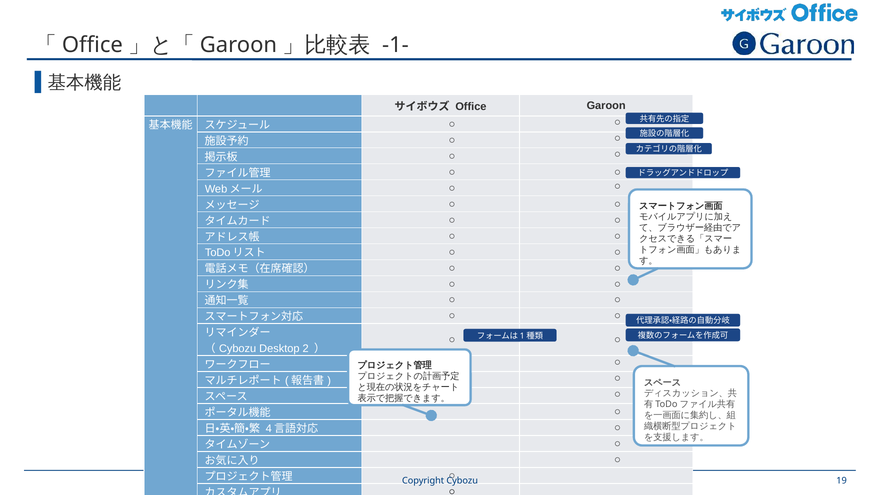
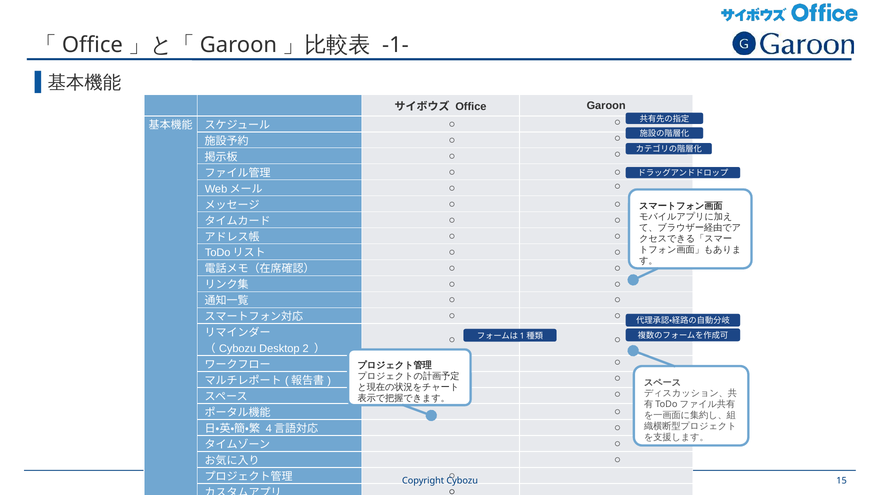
19: 19 -> 15
